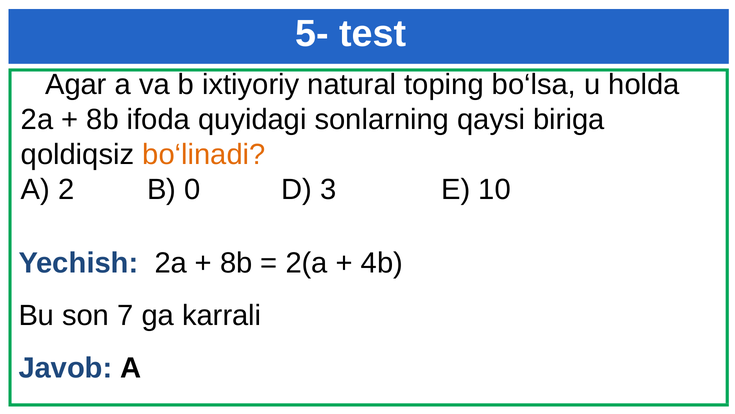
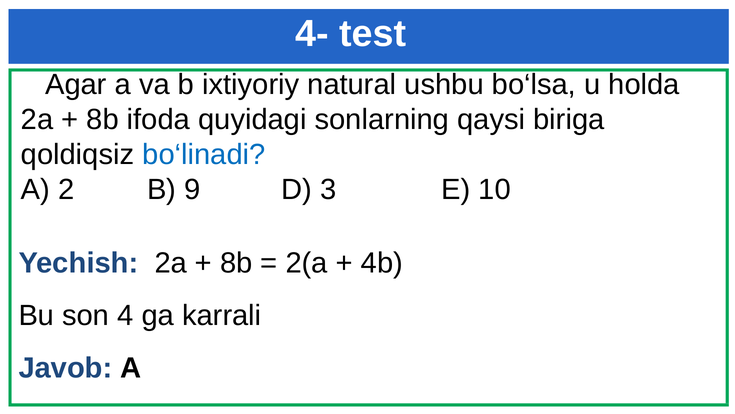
5-: 5- -> 4-
toping: toping -> ushbu
bo‘linadi colour: orange -> blue
0: 0 -> 9
7: 7 -> 4
